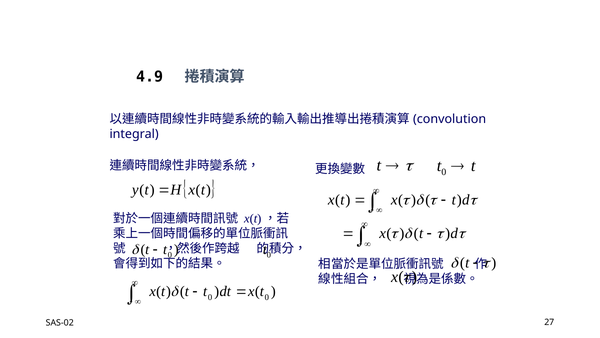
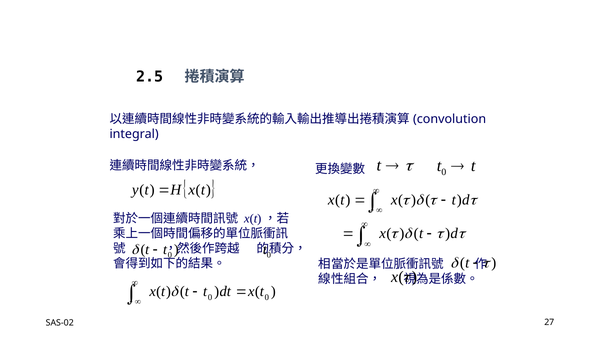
4.9: 4.9 -> 2.5
